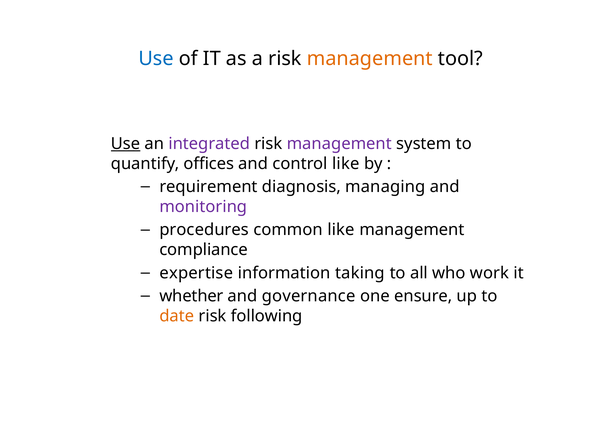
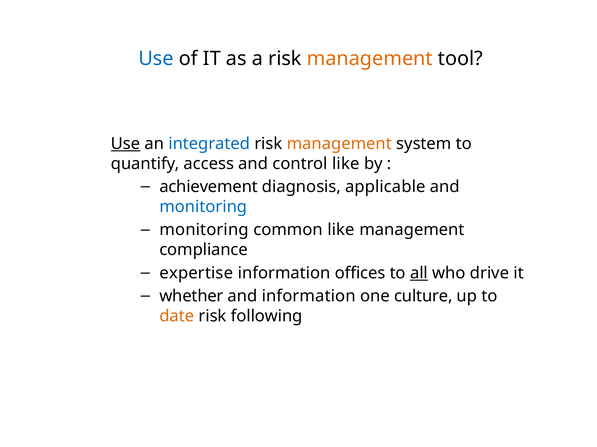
integrated colour: purple -> blue
management at (339, 144) colour: purple -> orange
offices: offices -> access
requirement: requirement -> achievement
managing: managing -> applicable
monitoring at (203, 207) colour: purple -> blue
procedures at (204, 230): procedures -> monitoring
taking: taking -> offices
all underline: none -> present
work: work -> drive
and governance: governance -> information
ensure: ensure -> culture
